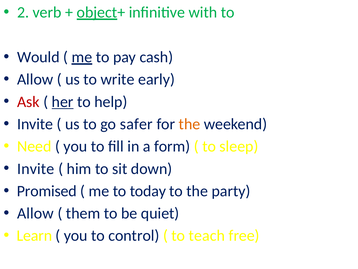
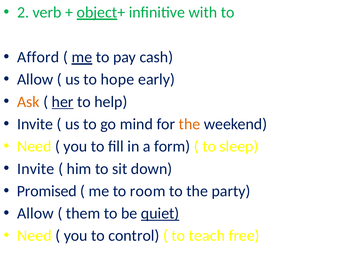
Would: Would -> Afford
write: write -> hope
Ask colour: red -> orange
safer: safer -> mind
today: today -> room
quiet underline: none -> present
Learn at (34, 235): Learn -> Need
